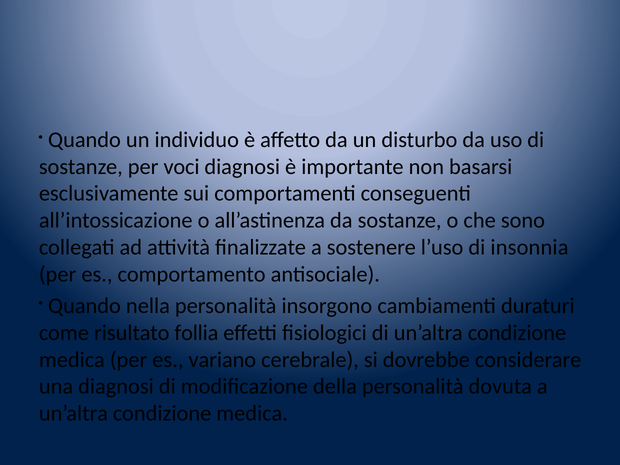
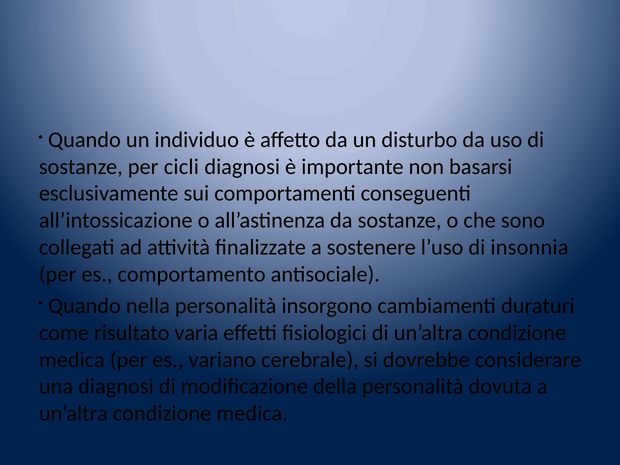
voci: voci -> cicli
follia: follia -> varia
